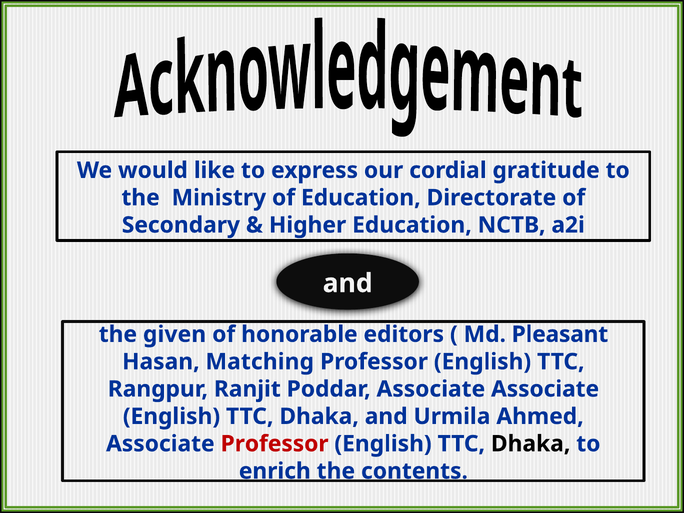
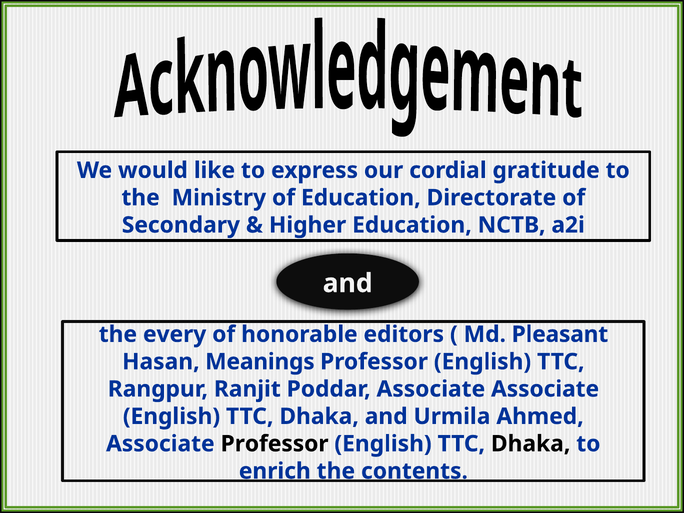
given: given -> every
Matching: Matching -> Meanings
Professor at (275, 444) colour: red -> black
